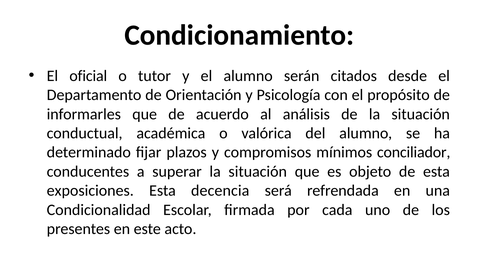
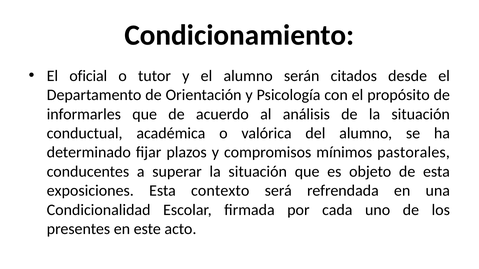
conciliador: conciliador -> pastorales
decencia: decencia -> contexto
